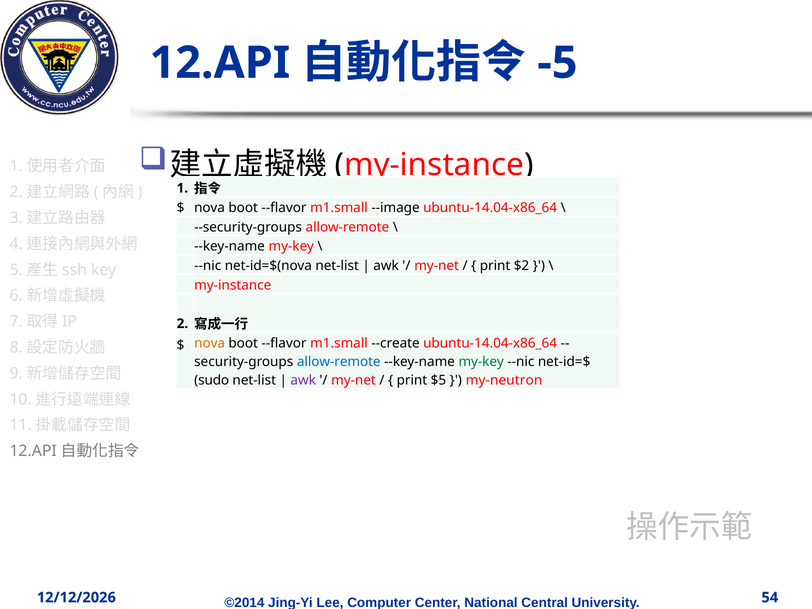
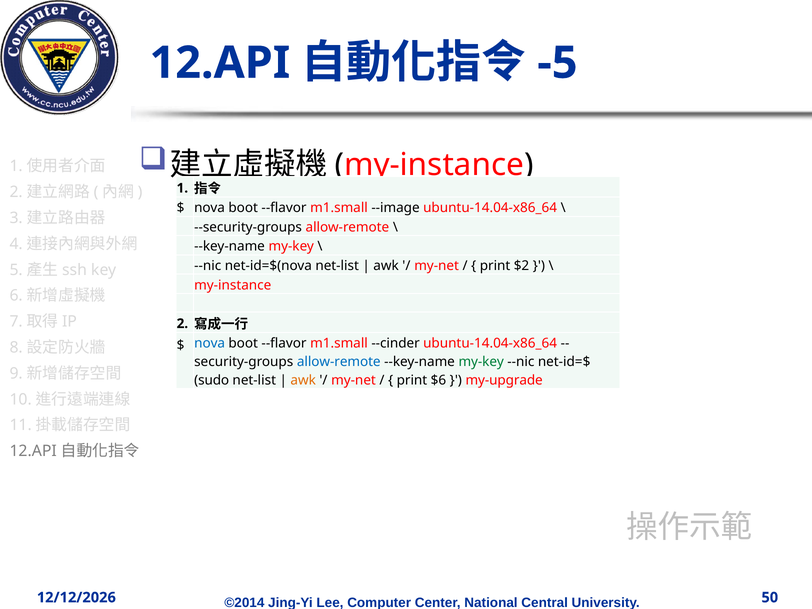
nova at (210, 343) colour: orange -> blue
--create: --create -> --cinder
awk at (303, 380) colour: purple -> orange
$5: $5 -> $6
my-neutron: my-neutron -> my-upgrade
54: 54 -> 50
